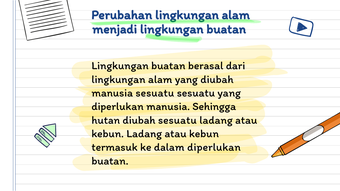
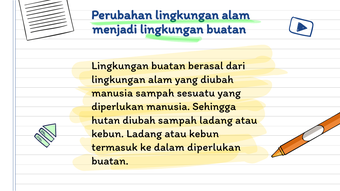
manusia sesuatu: sesuatu -> sampah
diubah sesuatu: sesuatu -> sampah
